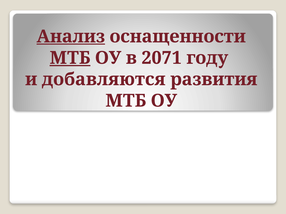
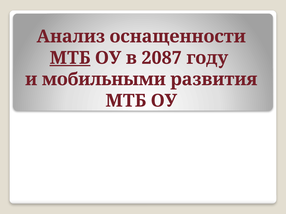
Анализ underline: present -> none
2071: 2071 -> 2087
добавляются: добавляются -> мобильными
